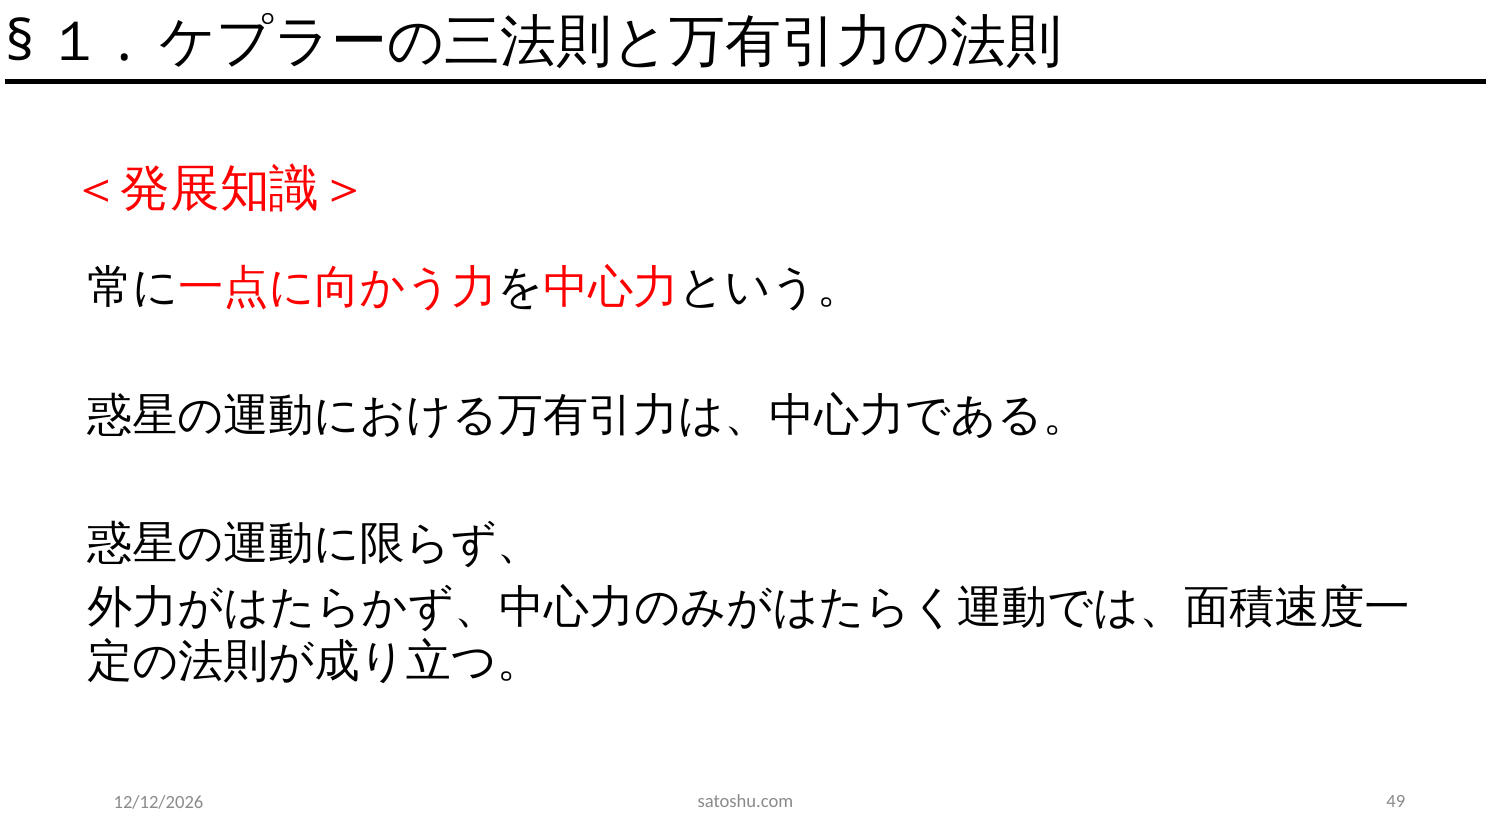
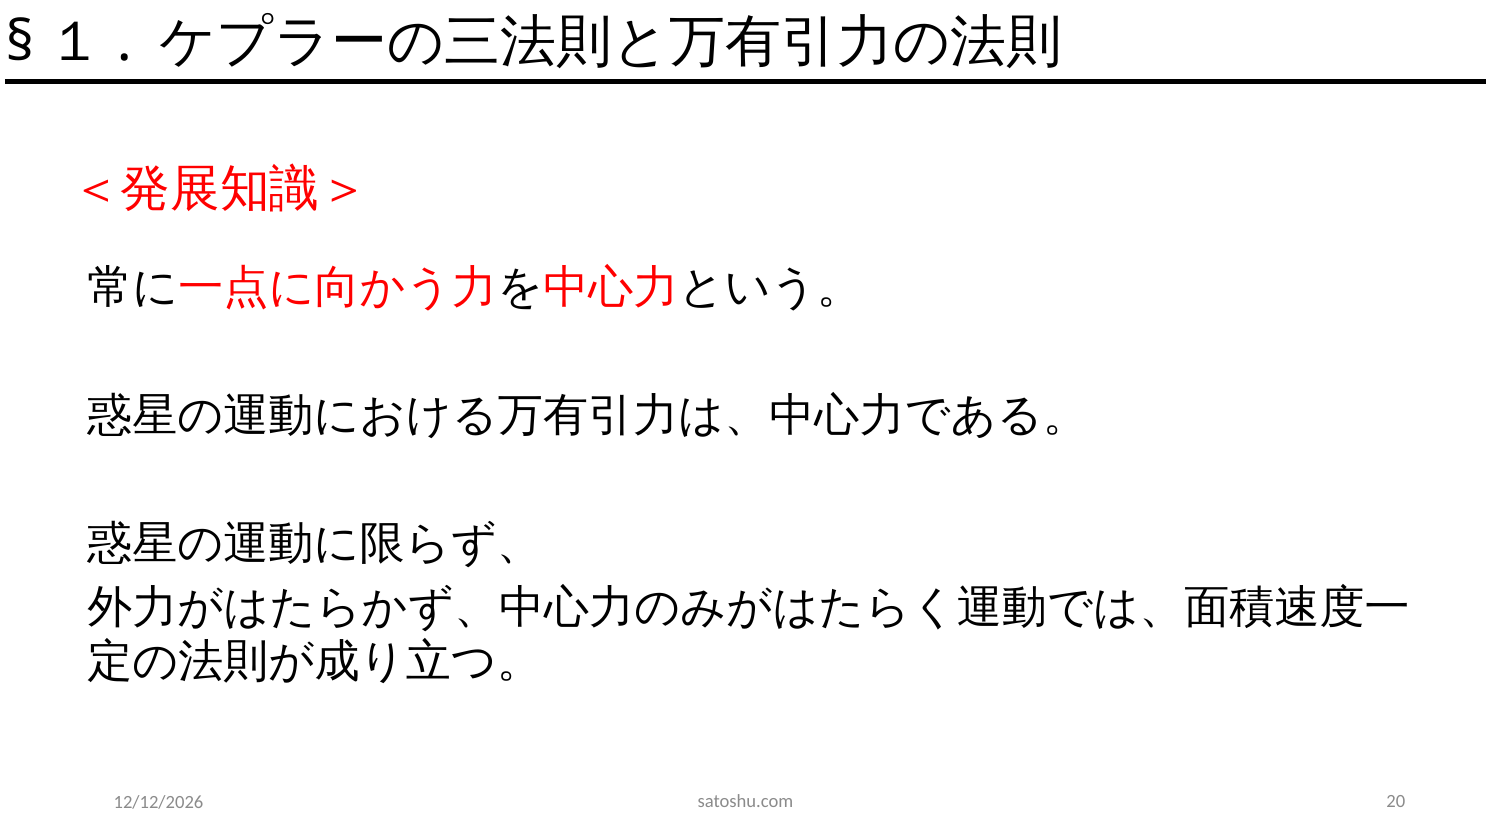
49: 49 -> 20
